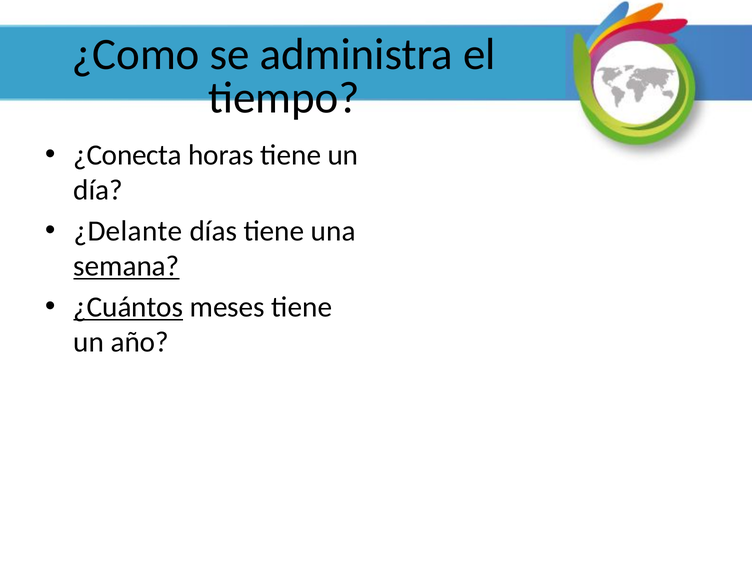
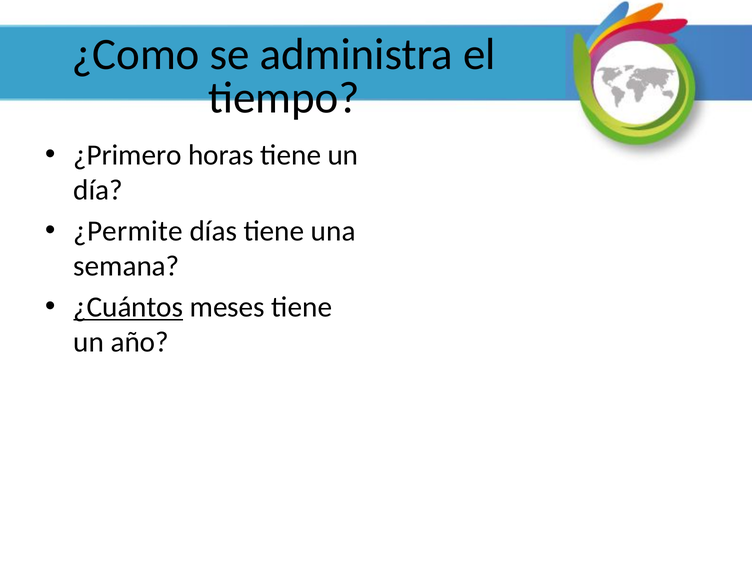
¿Conecta: ¿Conecta -> ¿Primero
¿Delante: ¿Delante -> ¿Permite
semana underline: present -> none
